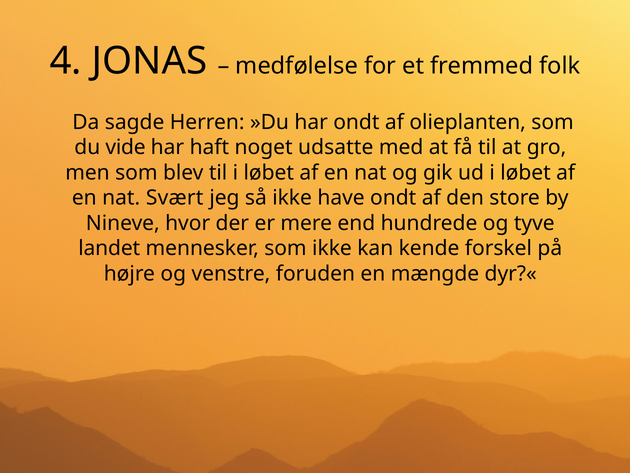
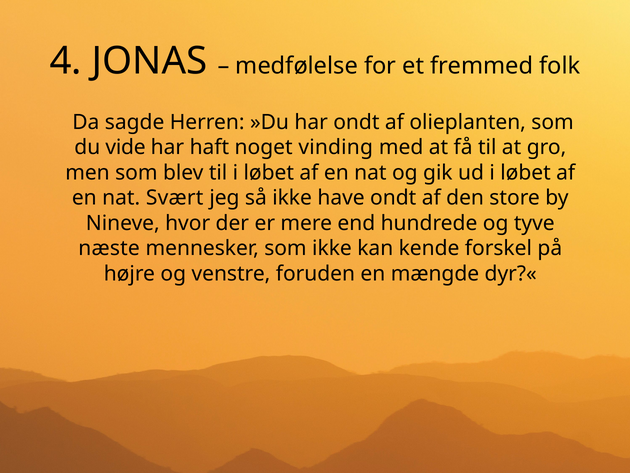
udsatte: udsatte -> vinding
landet: landet -> næste
